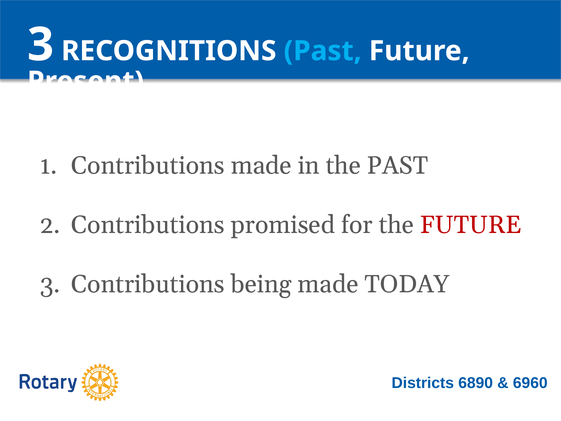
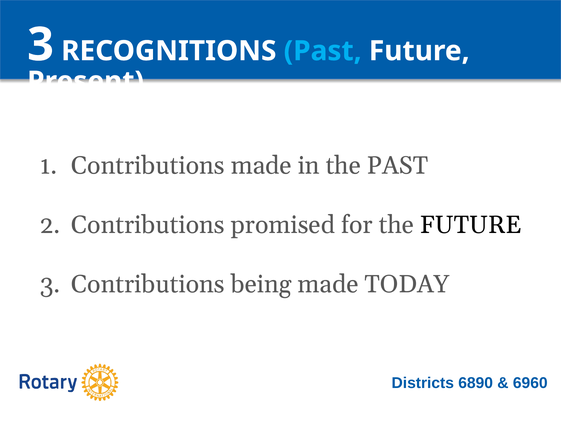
FUTURE at (471, 225) colour: red -> black
